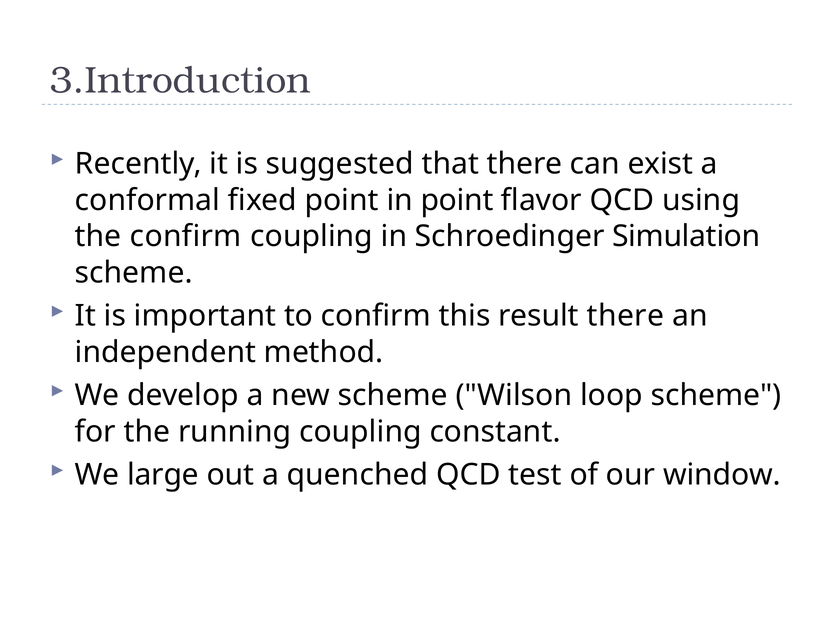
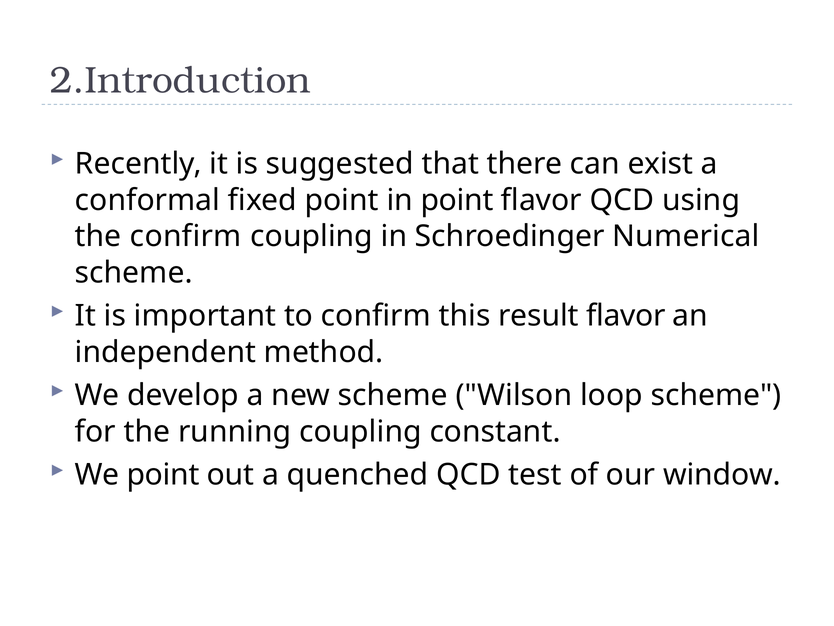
3.Introduction: 3.Introduction -> 2.Introduction
Simulation: Simulation -> Numerical
result there: there -> flavor
We large: large -> point
